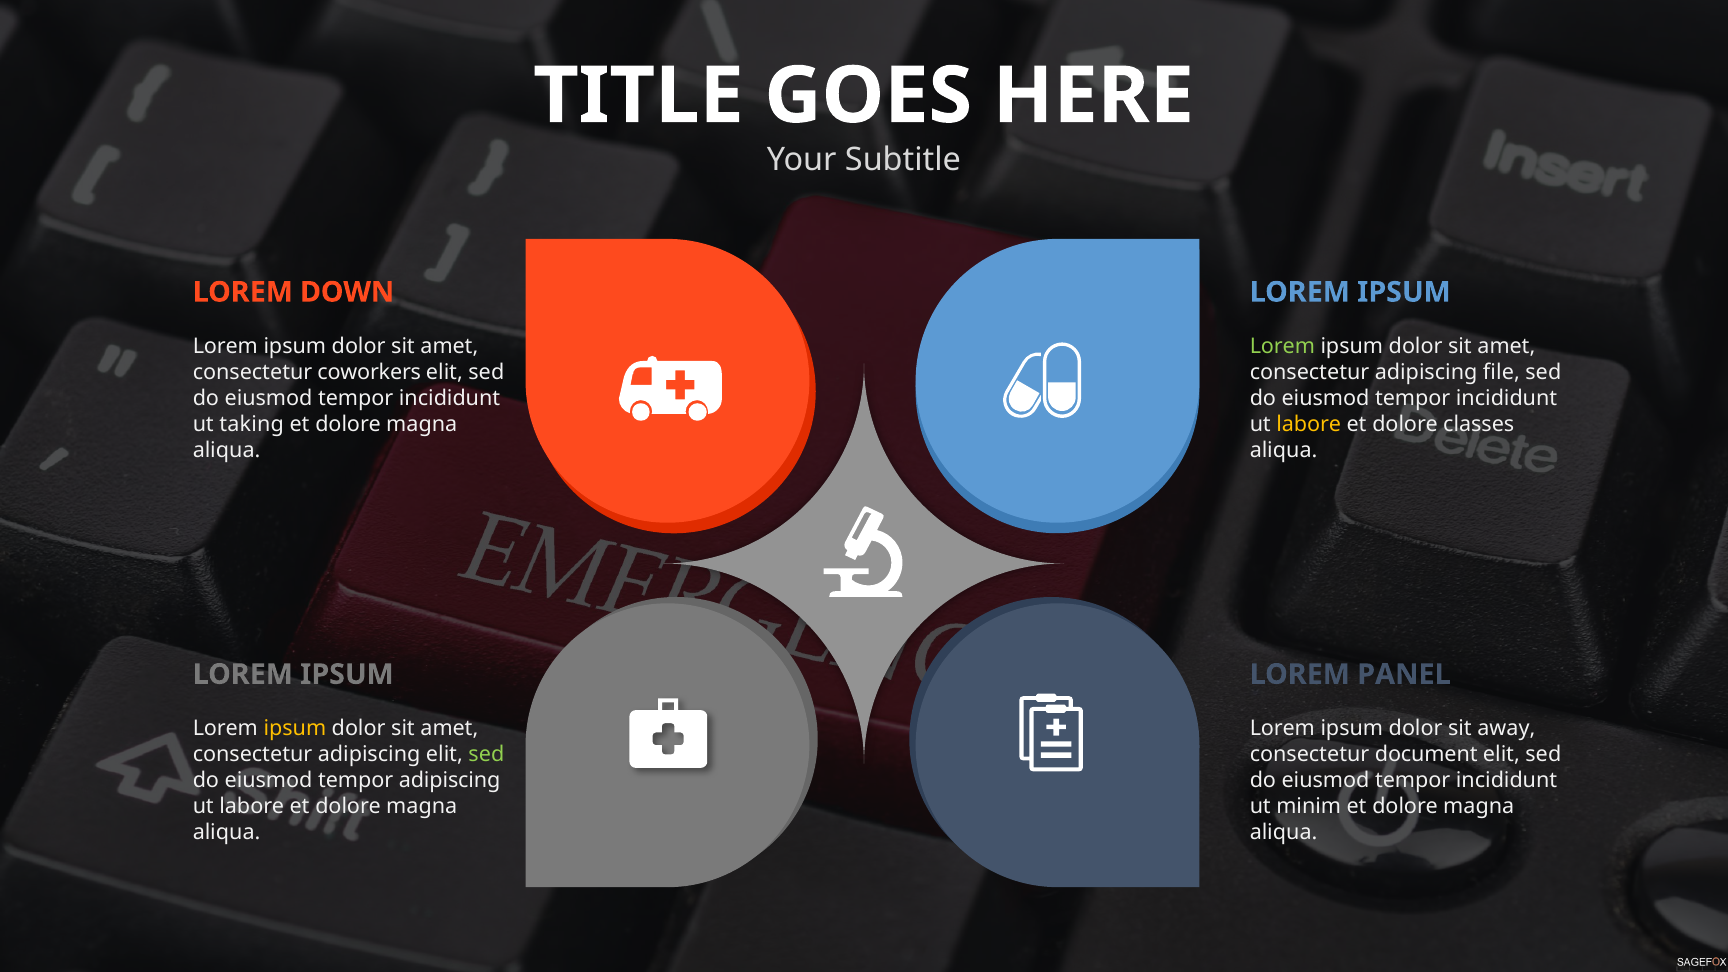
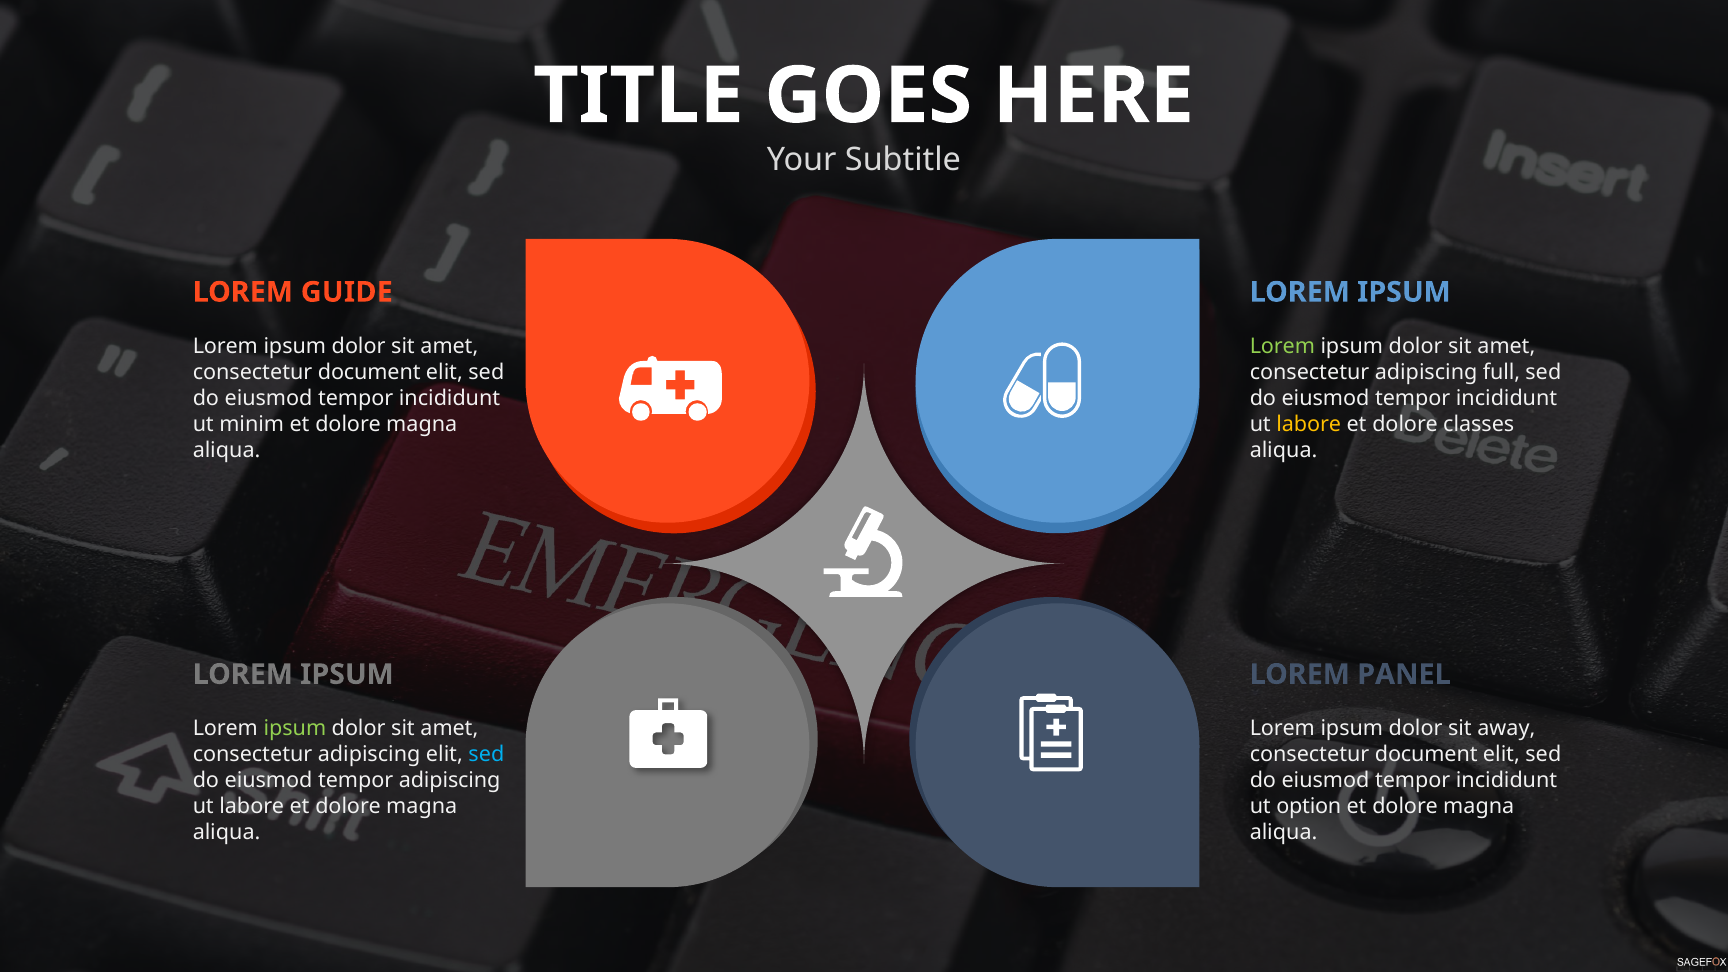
DOWN: DOWN -> GUIDE
coworkers at (369, 372): coworkers -> document
file: file -> full
taking: taking -> minim
ipsum at (295, 729) colour: yellow -> light green
sed at (486, 754) colour: light green -> light blue
minim: minim -> option
